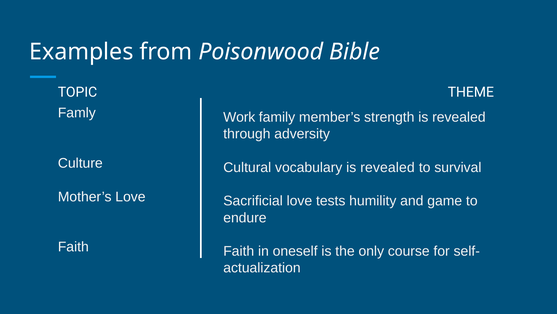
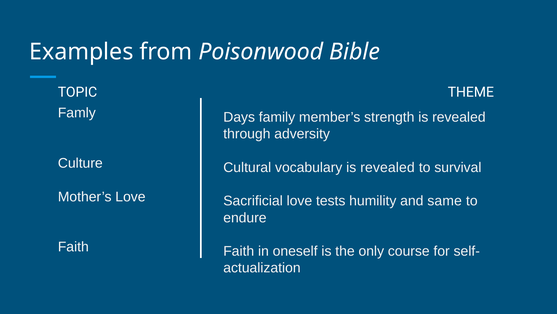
Work: Work -> Days
game: game -> same
